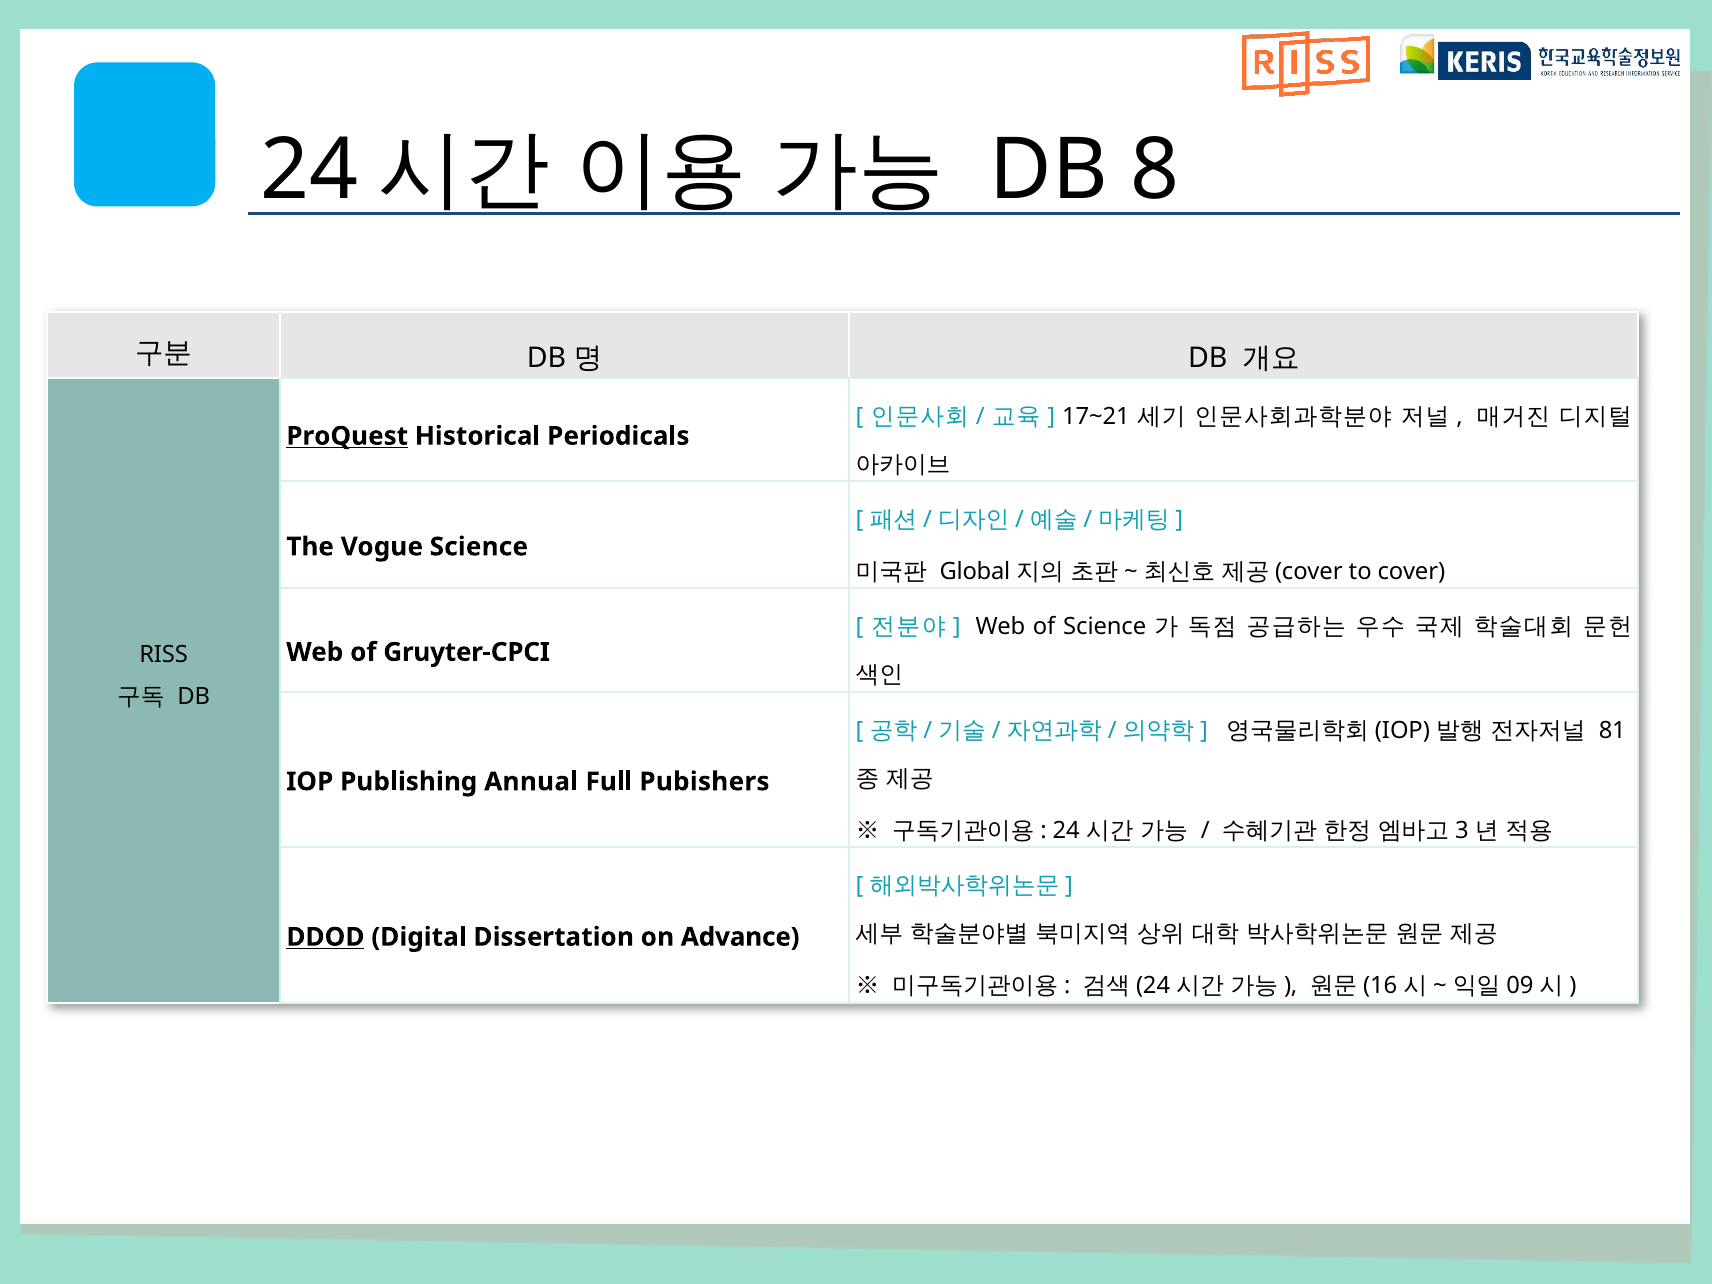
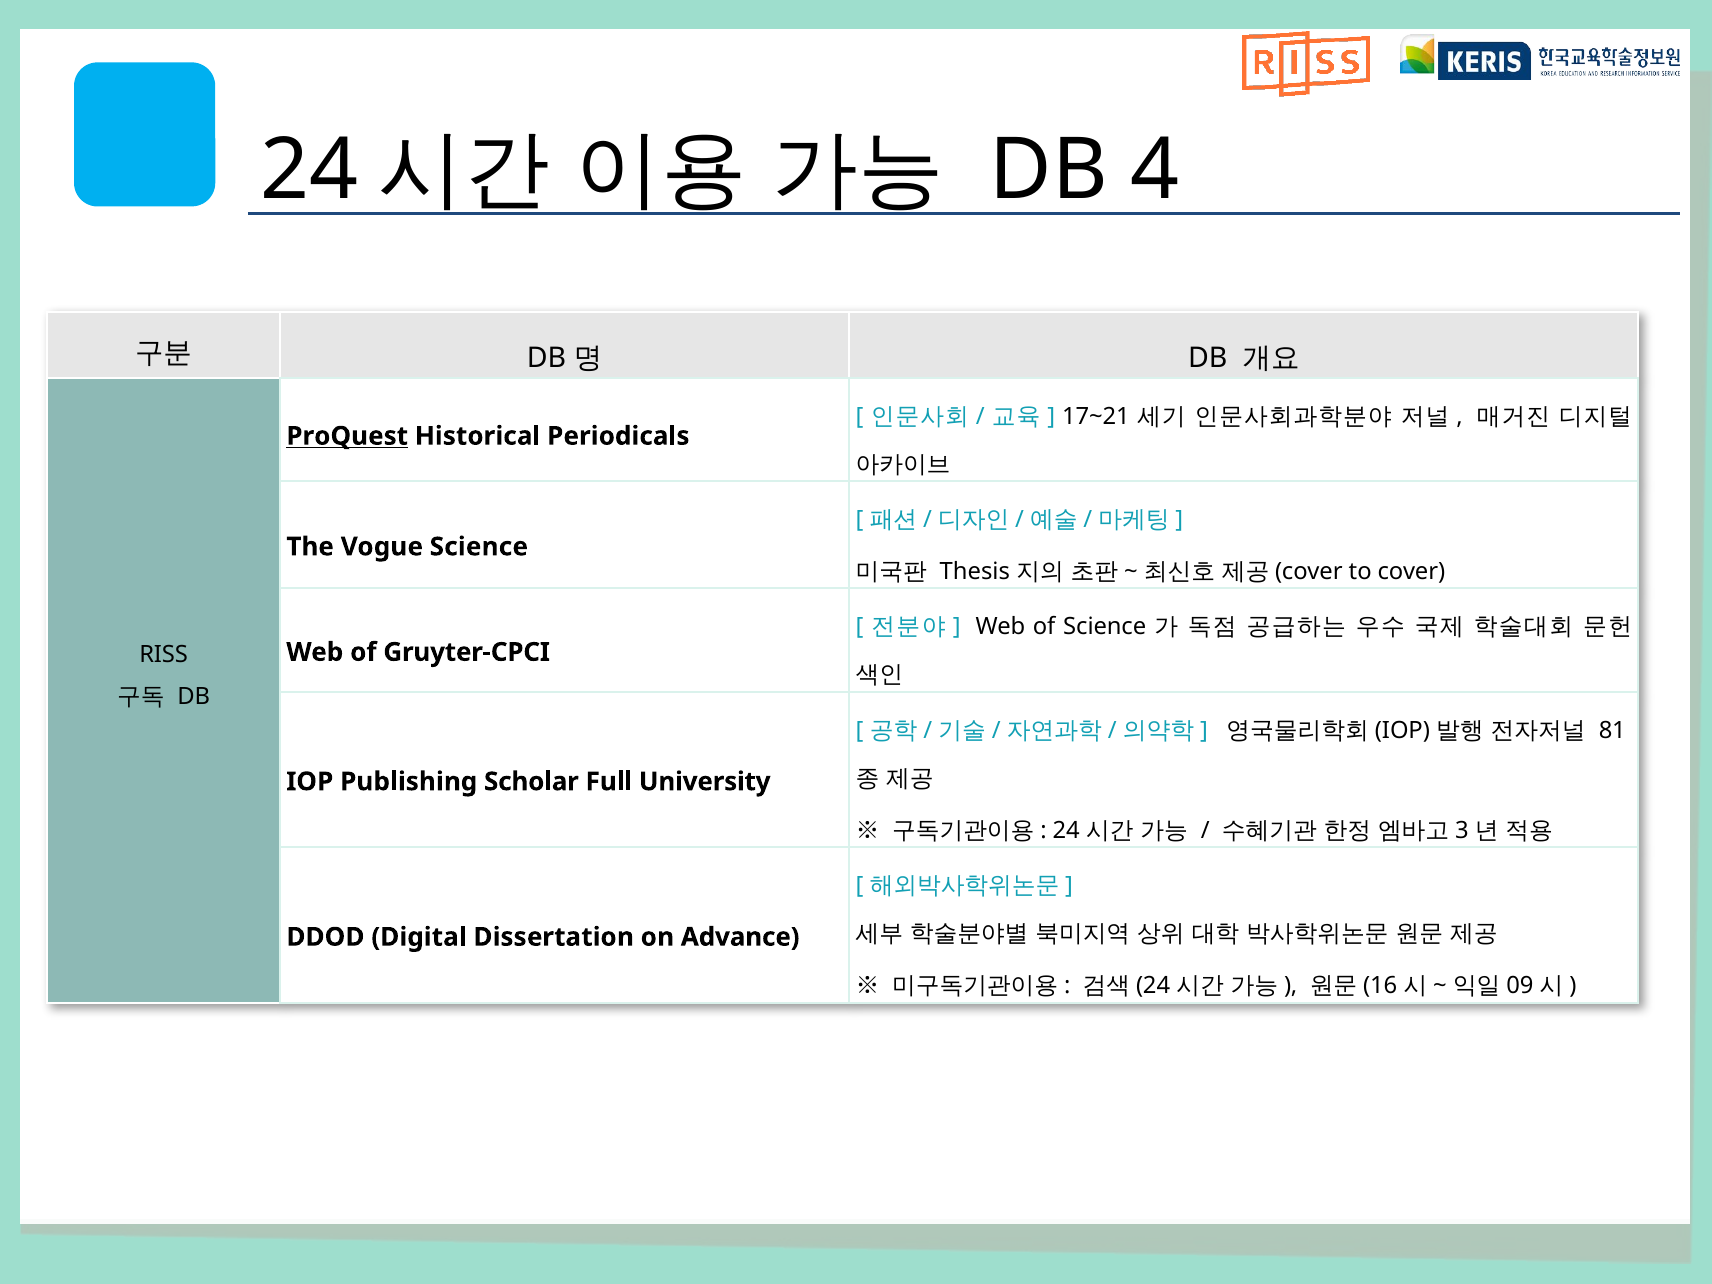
8: 8 -> 4
Global: Global -> Thesis
Annual: Annual -> Scholar
Pubishers: Pubishers -> University
DDOD underline: present -> none
